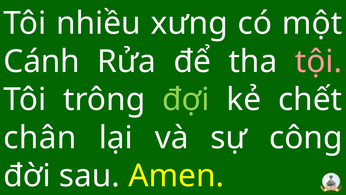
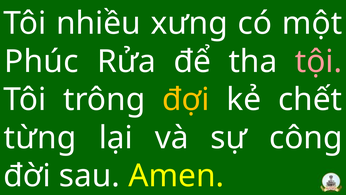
Cánh: Cánh -> Phúc
đợi colour: light green -> yellow
chân: chân -> từng
